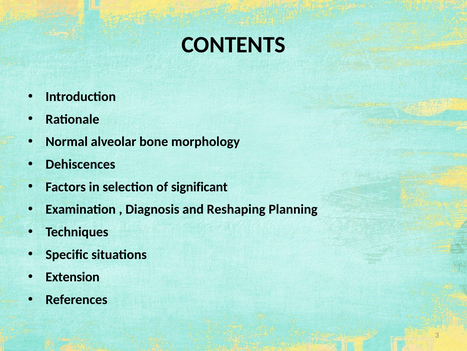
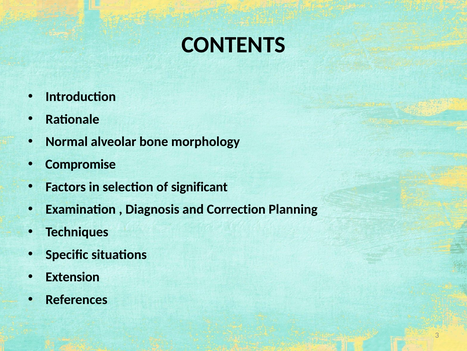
Dehiscences: Dehiscences -> Compromise
Reshaping: Reshaping -> Correction
